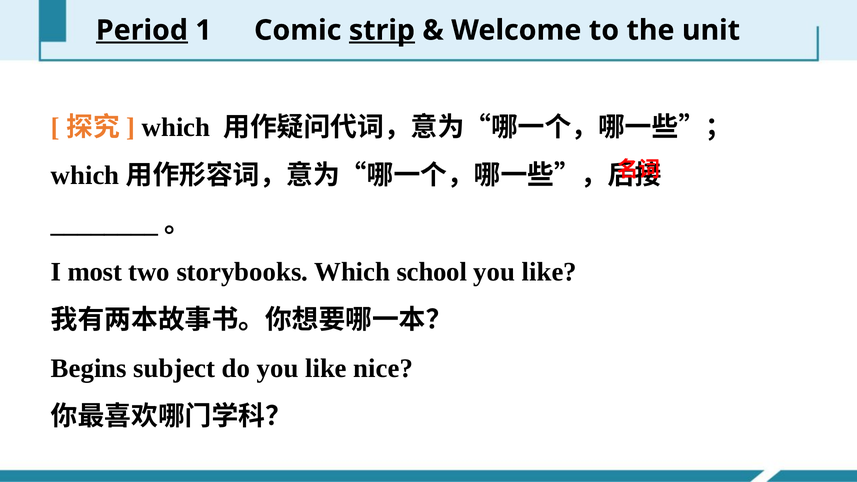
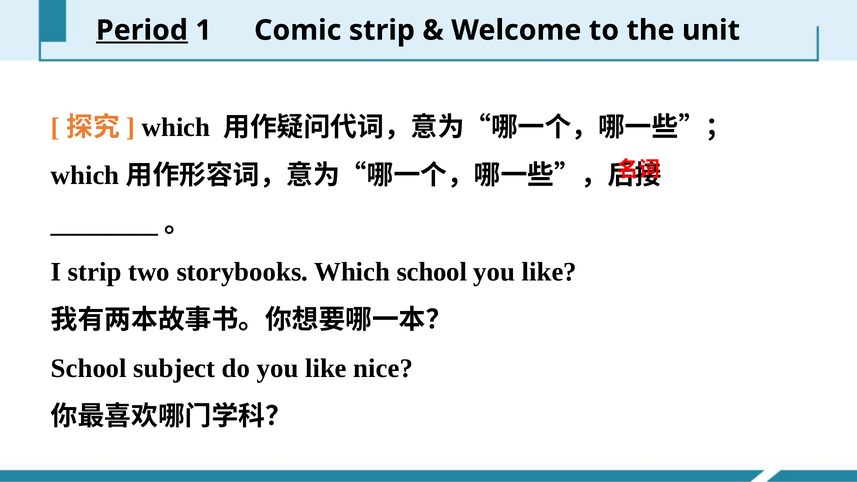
strip at (382, 30) underline: present -> none
I most: most -> strip
Begins at (89, 368): Begins -> School
